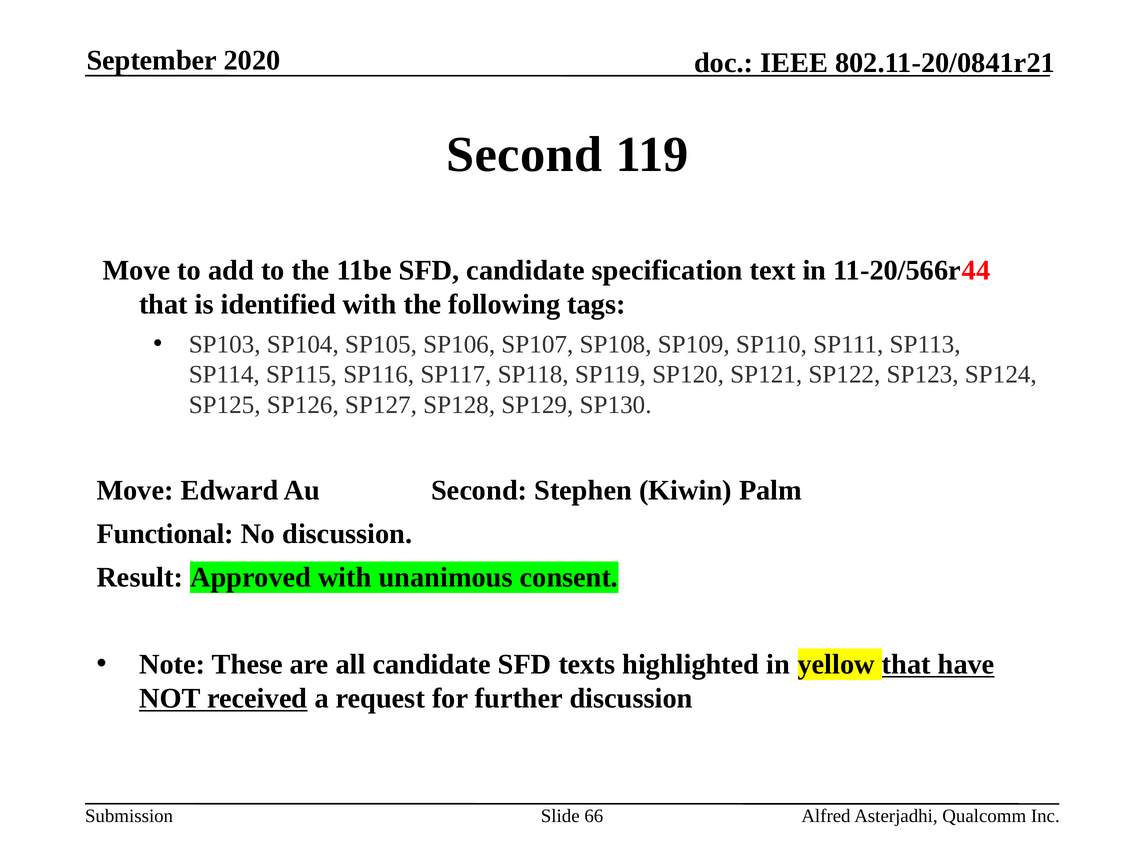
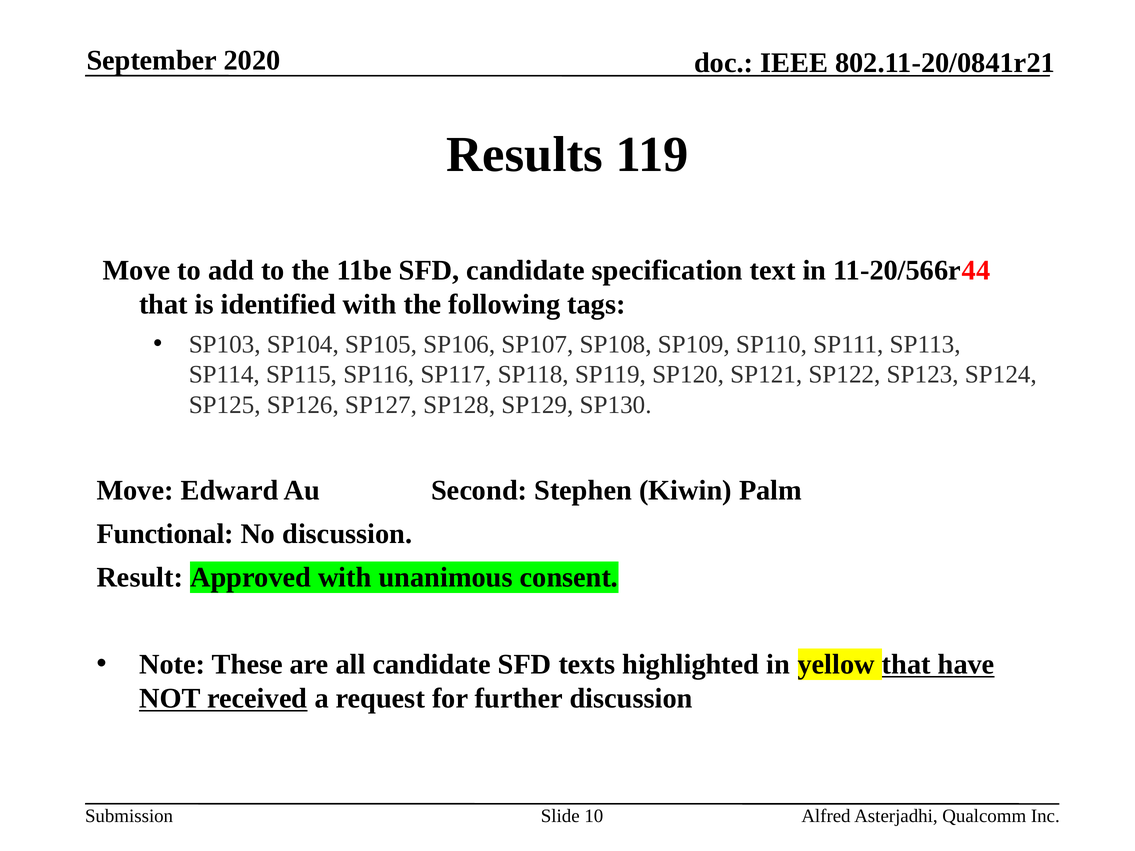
Second at (524, 155): Second -> Results
66: 66 -> 10
